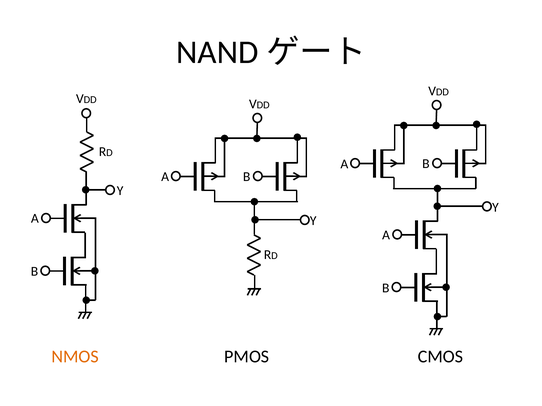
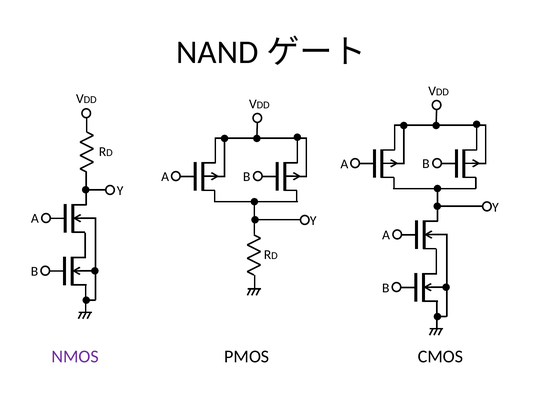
NMOS colour: orange -> purple
